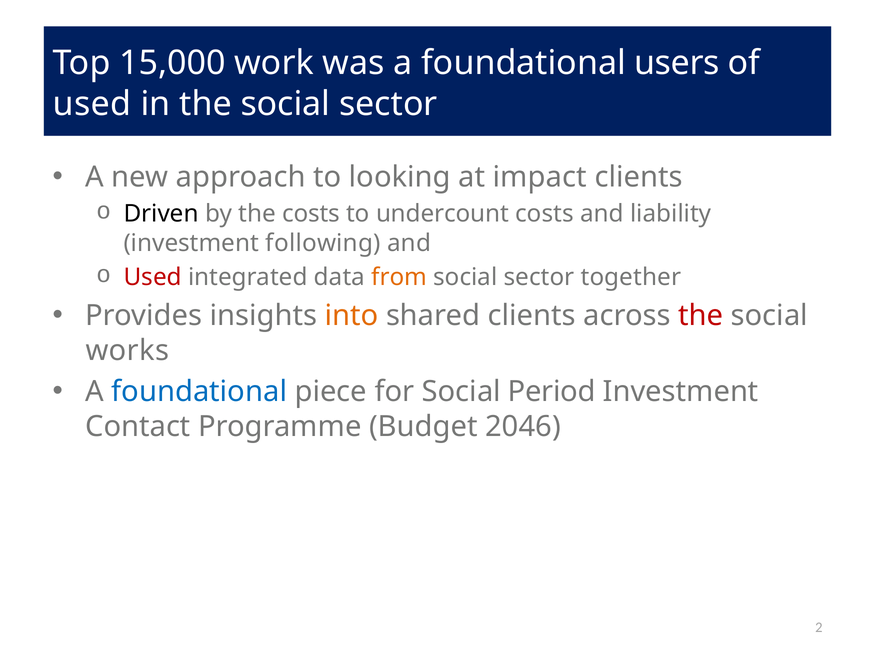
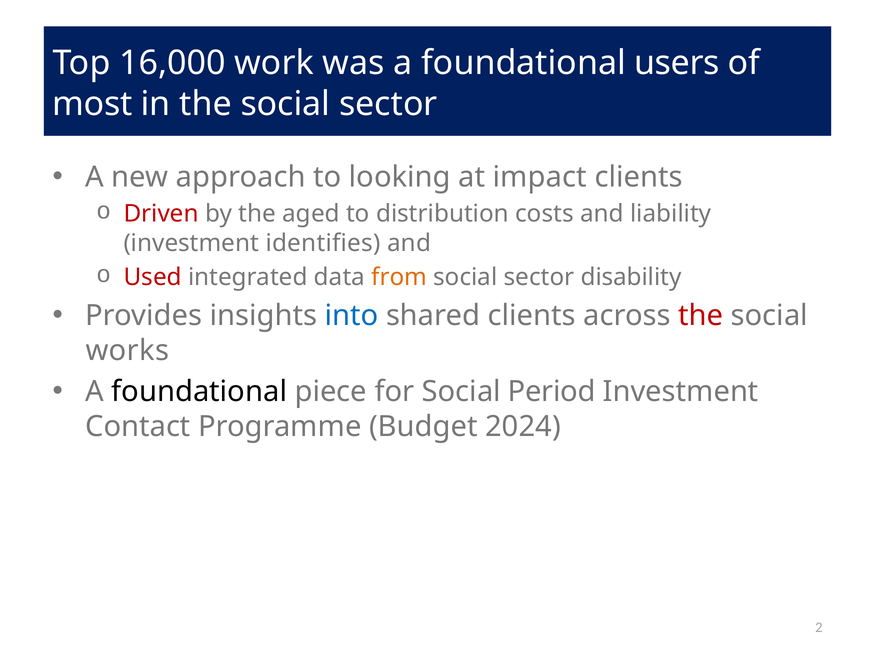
15,000: 15,000 -> 16,000
used at (92, 104): used -> most
Driven colour: black -> red
the costs: costs -> aged
undercount: undercount -> distribution
following: following -> identifies
together: together -> disability
into colour: orange -> blue
foundational at (199, 391) colour: blue -> black
2046: 2046 -> 2024
